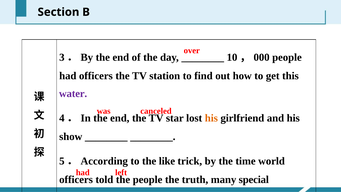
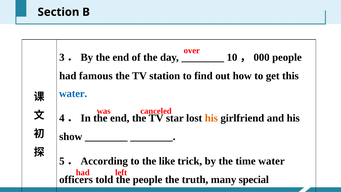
had officers: officers -> famous
water at (73, 93) colour: purple -> blue
time world: world -> water
